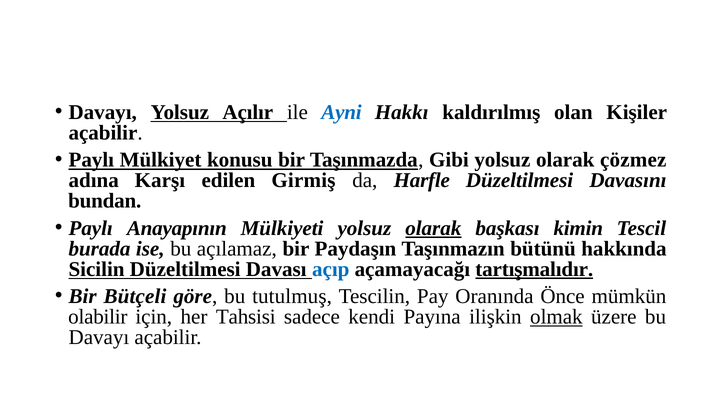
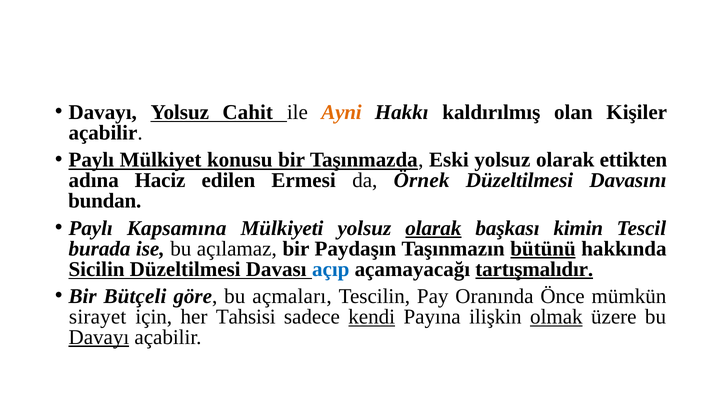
Açılır: Açılır -> Cahit
Ayni colour: blue -> orange
Gibi: Gibi -> Eski
çözmez: çözmez -> ettikten
Karşı: Karşı -> Haciz
Girmiş: Girmiş -> Ermesi
Harfle: Harfle -> Örnek
Anayapının: Anayapının -> Kapsamına
bütünü underline: none -> present
tutulmuş: tutulmuş -> açmaları
olabilir: olabilir -> sirayet
kendi underline: none -> present
Davayı at (99, 337) underline: none -> present
